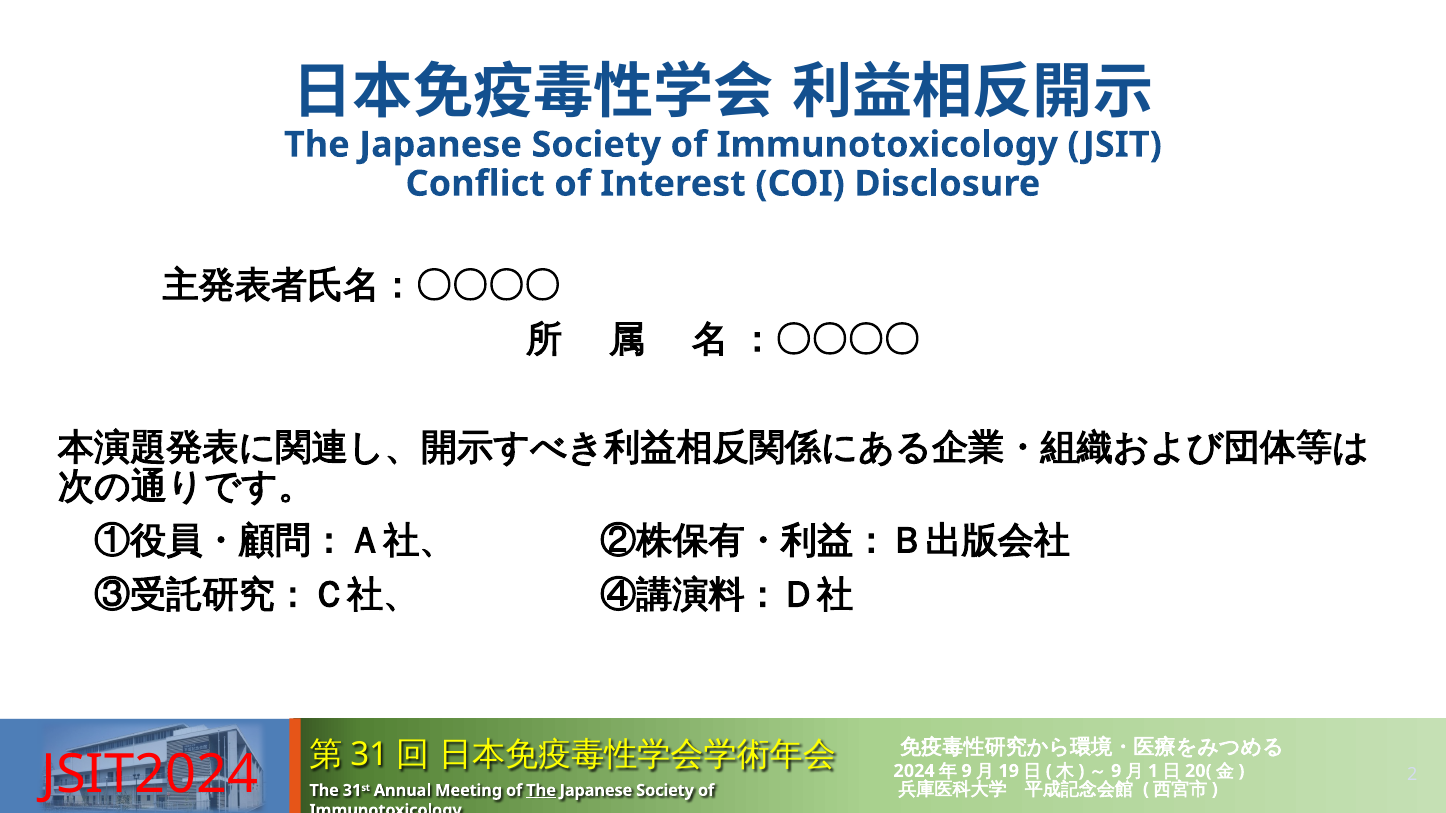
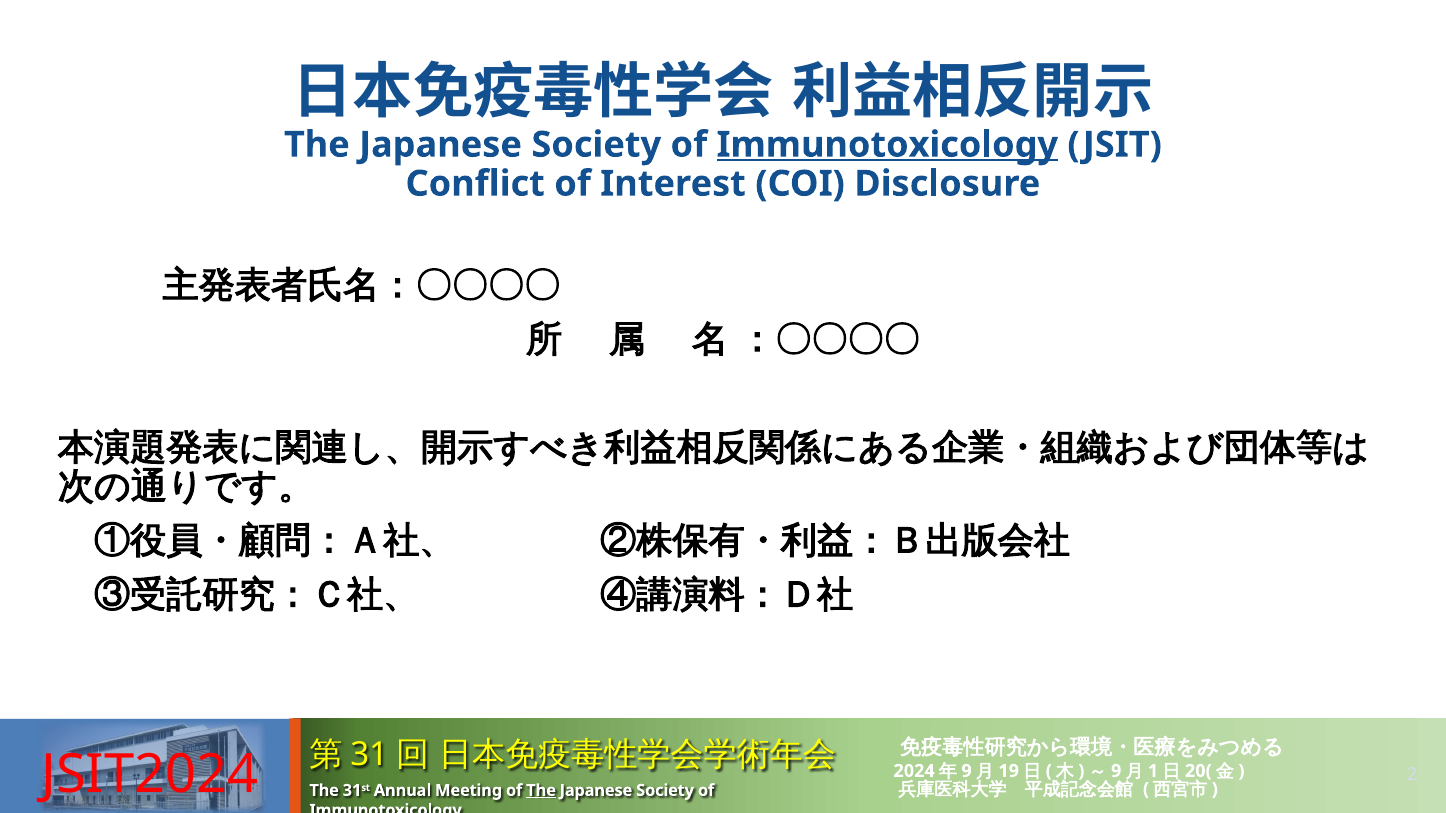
Immunotoxicology at (887, 145) underline: none -> present
